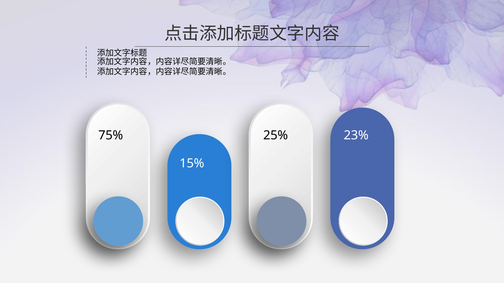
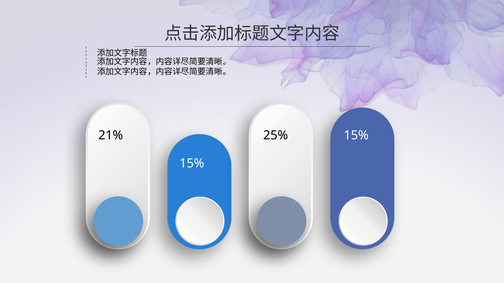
75%: 75% -> 21%
23% at (356, 136): 23% -> 15%
